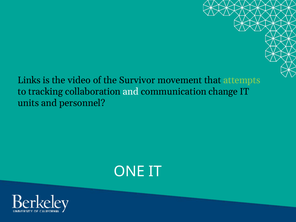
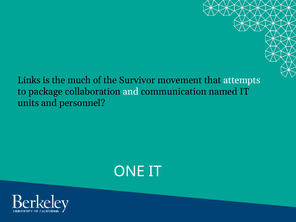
video: video -> much
attempts colour: light green -> white
tracking: tracking -> package
change: change -> named
